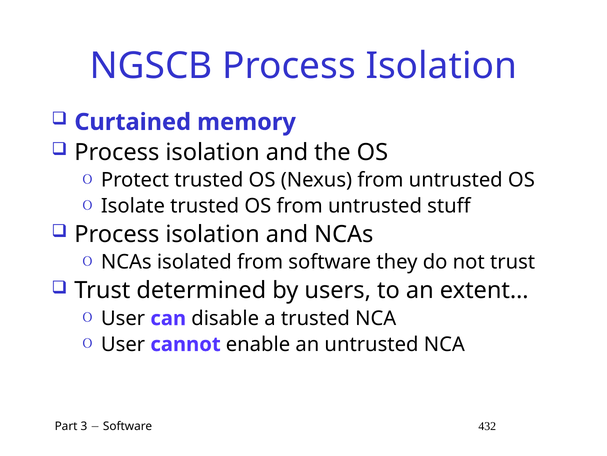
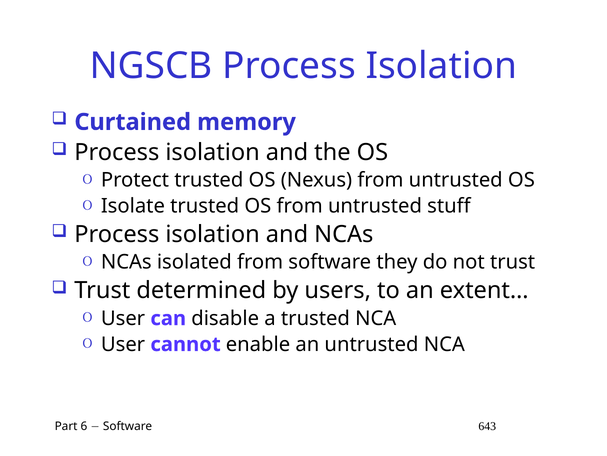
3: 3 -> 6
432: 432 -> 643
